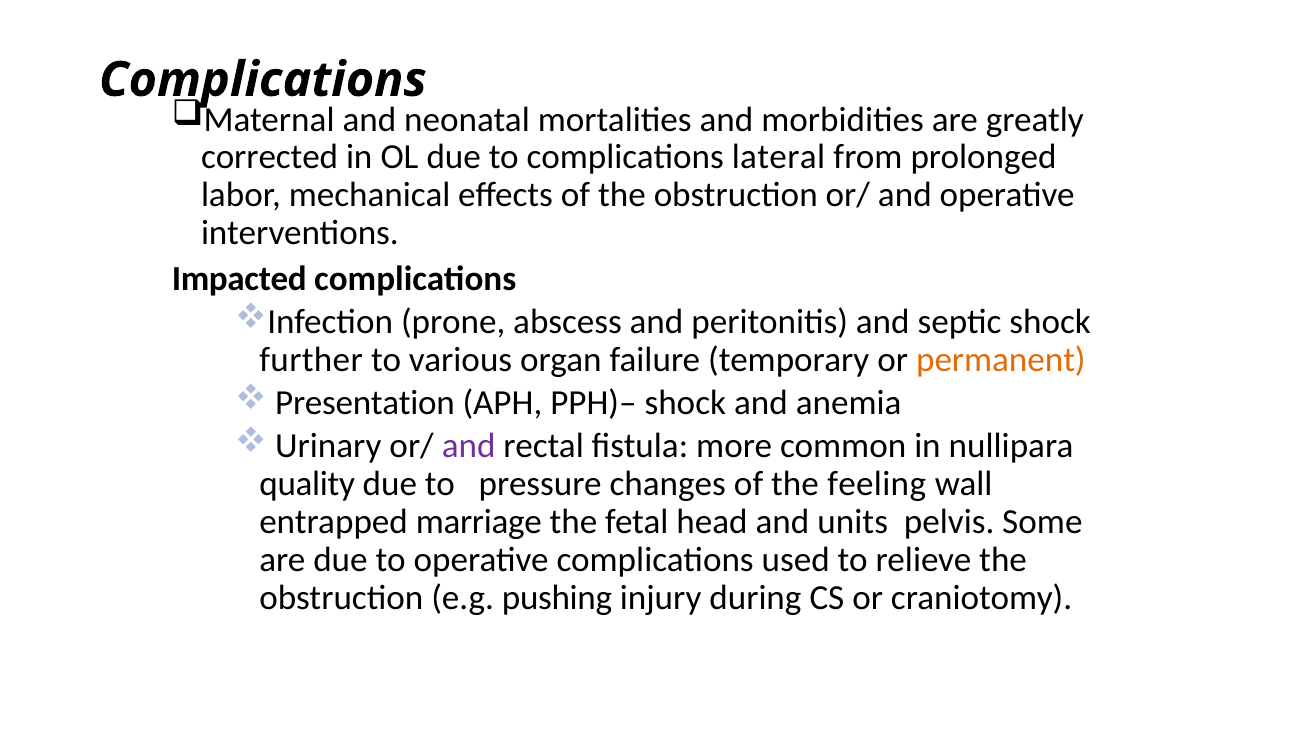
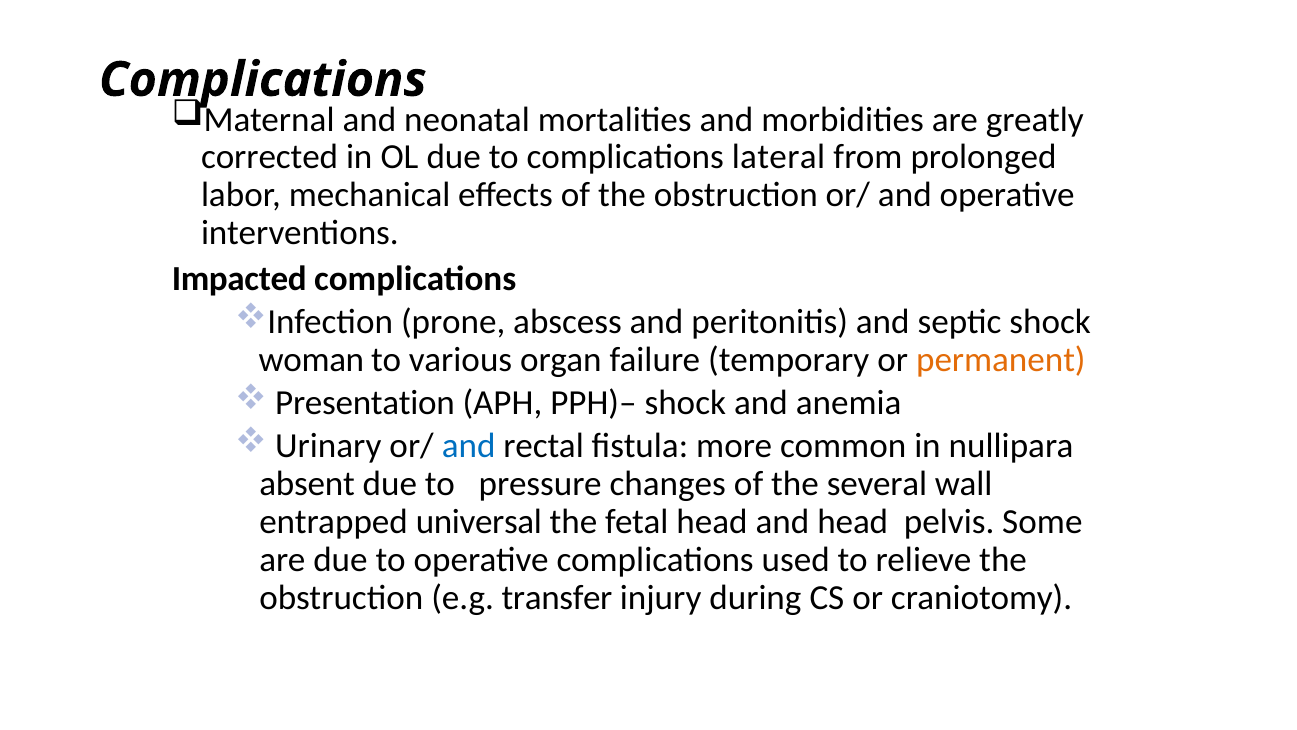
further: further -> woman
and at (469, 446) colour: purple -> blue
quality: quality -> absent
feeling: feeling -> several
marriage: marriage -> universal
and units: units -> head
pushing: pushing -> transfer
